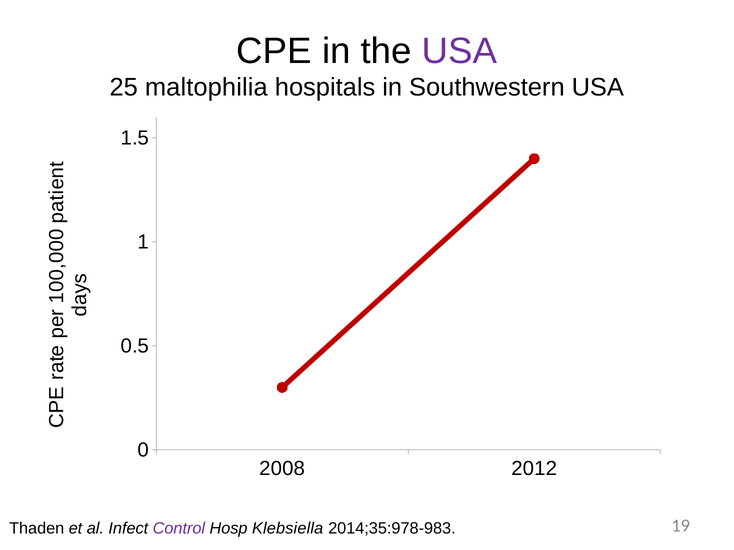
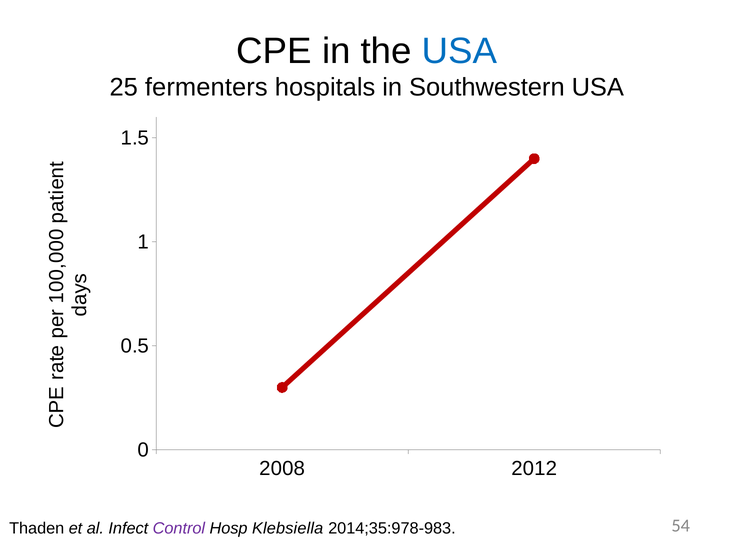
USA at (460, 51) colour: purple -> blue
maltophilia: maltophilia -> fermenters
19: 19 -> 54
